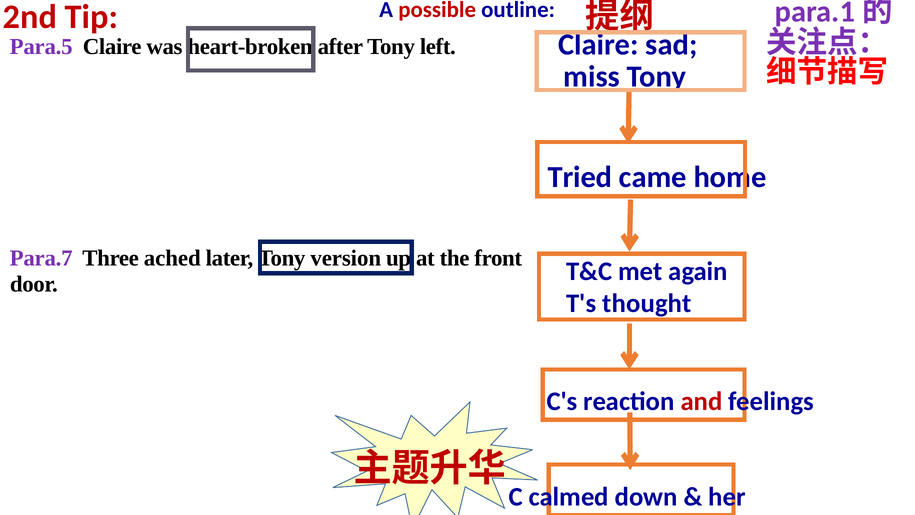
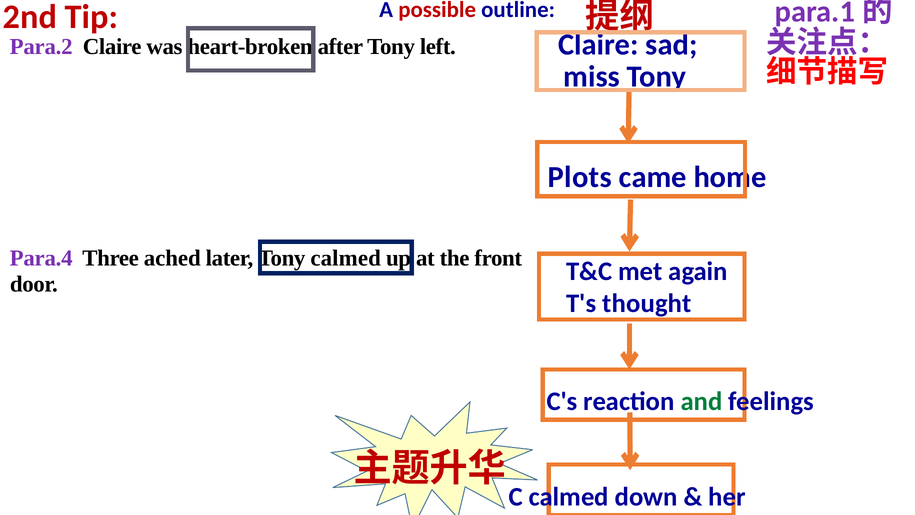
Para.5: Para.5 -> Para.2
Tried: Tried -> Plots
Para.7: Para.7 -> Para.4
Tony version: version -> calmed
and colour: red -> green
